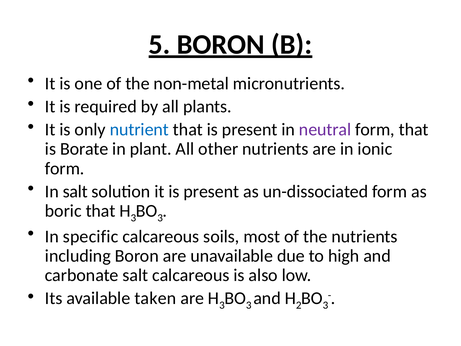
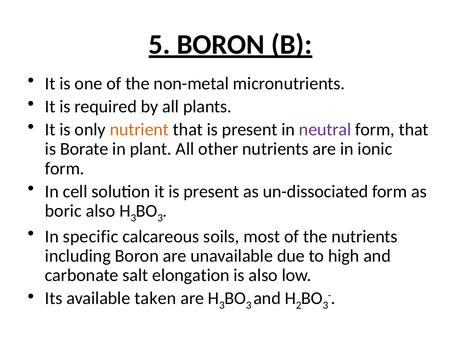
nutrient colour: blue -> orange
In salt: salt -> cell
boric that: that -> also
salt calcareous: calcareous -> elongation
